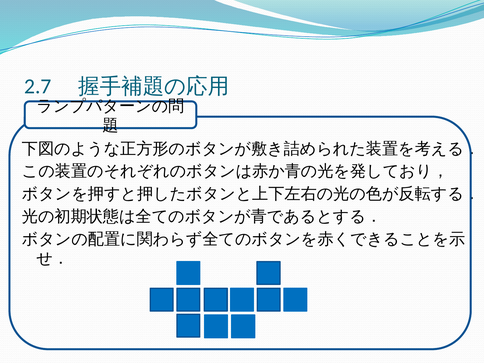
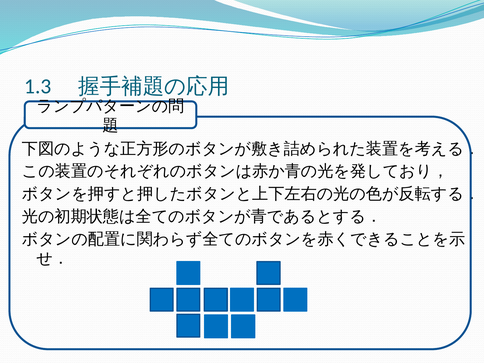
2.7: 2.7 -> 1.3
